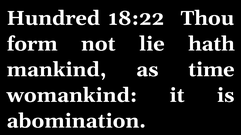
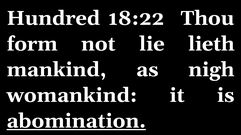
hath: hath -> lieth
time: time -> nigh
abomination underline: none -> present
